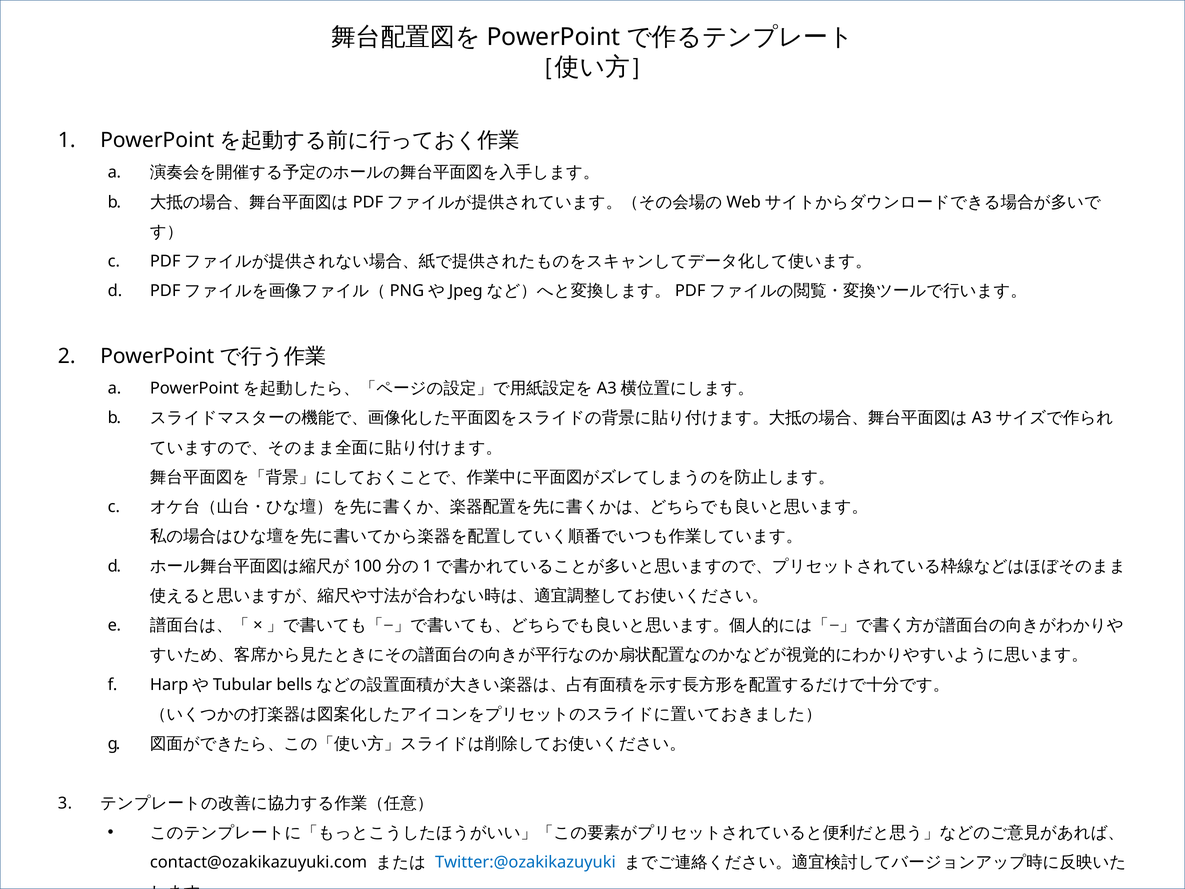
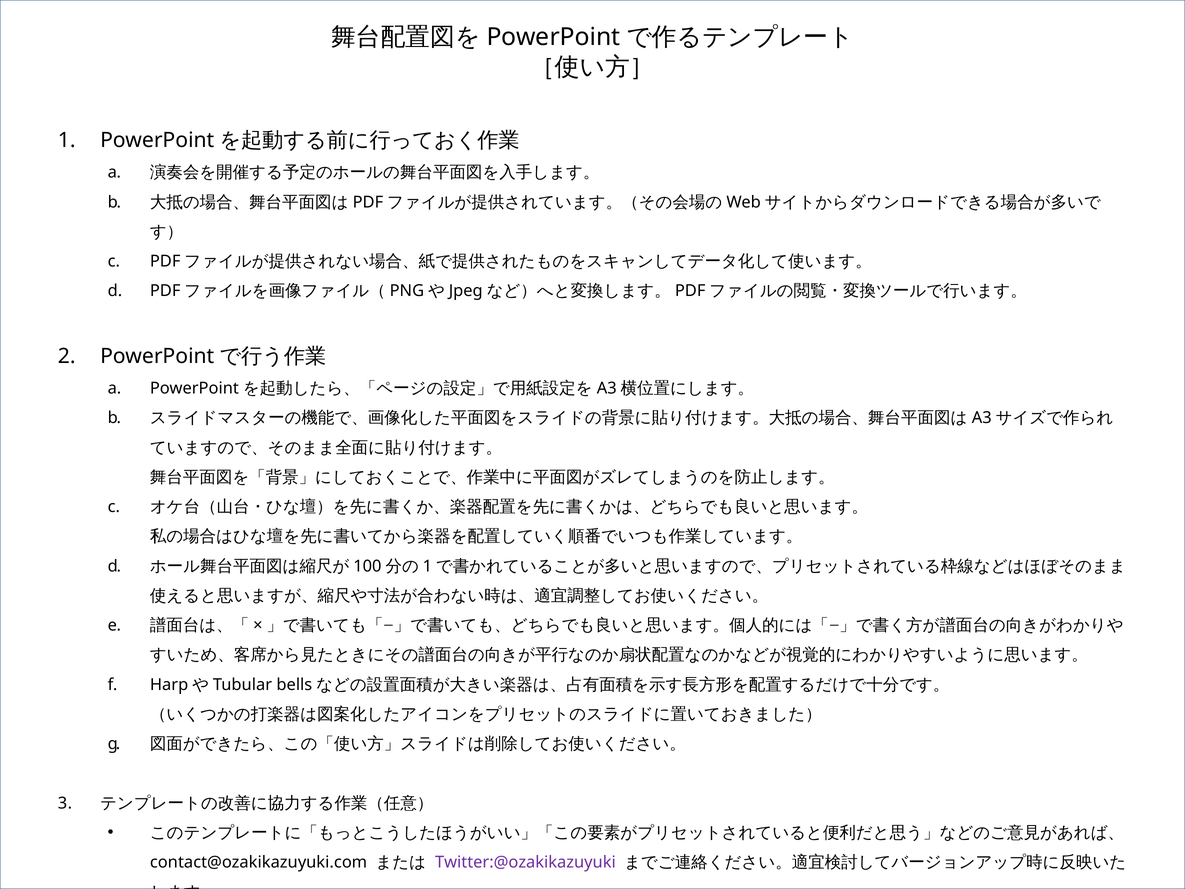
Twitter:@ozakikazuyuki colour: blue -> purple
